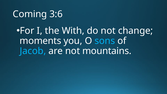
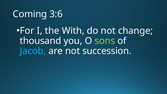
moments: moments -> thousand
sons colour: light blue -> light green
mountains: mountains -> succession
